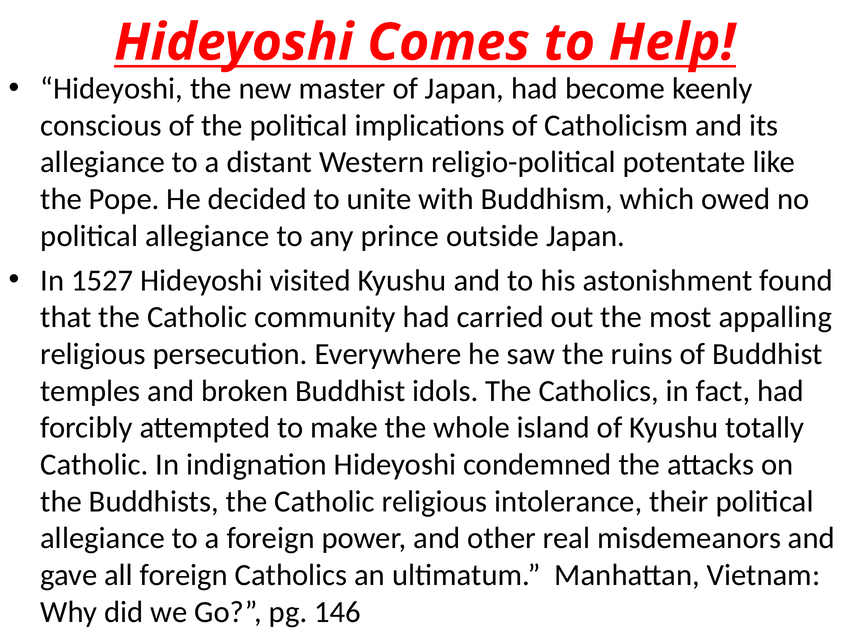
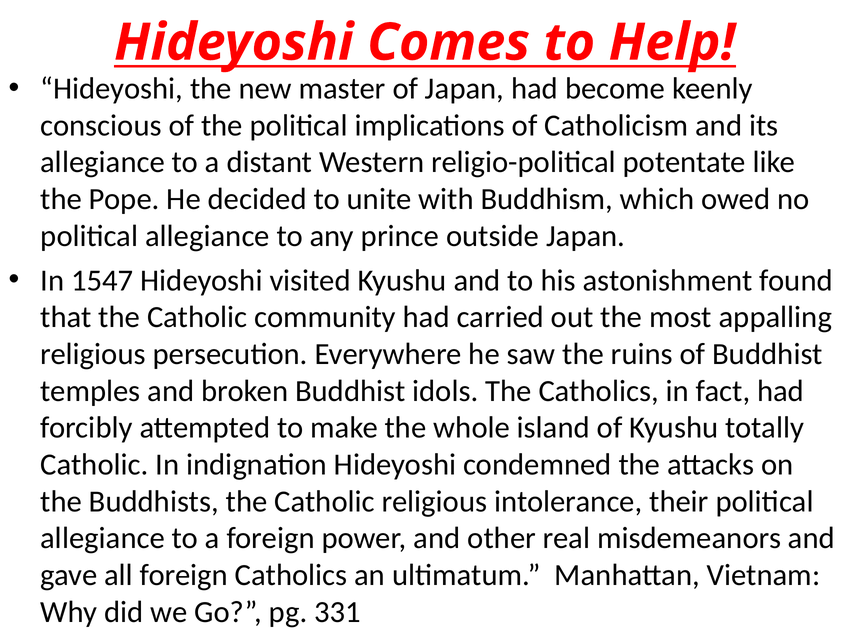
1527: 1527 -> 1547
146: 146 -> 331
